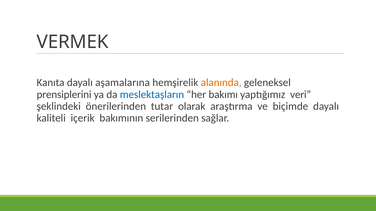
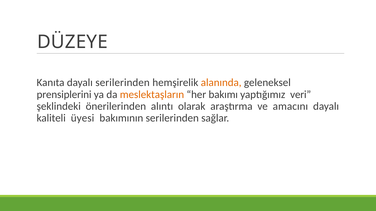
VERMEK: VERMEK -> DÜZEYE
dayalı aşamalarına: aşamalarına -> serilerinden
meslektaşların colour: blue -> orange
tutar: tutar -> alıntı
biçimde: biçimde -> amacını
içerik: içerik -> üyesi
